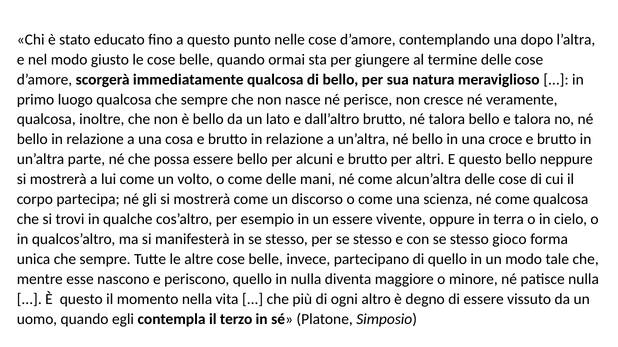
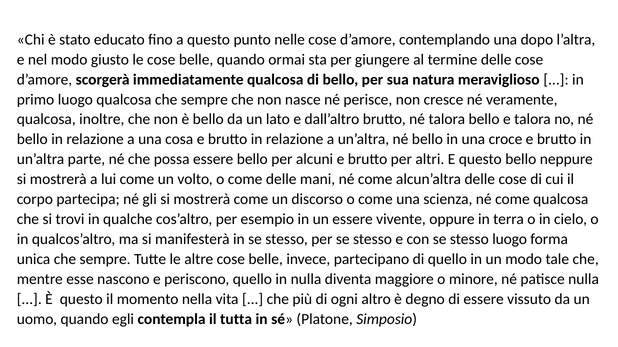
stesso gioco: gioco -> luogo
terzo: terzo -> tutta
